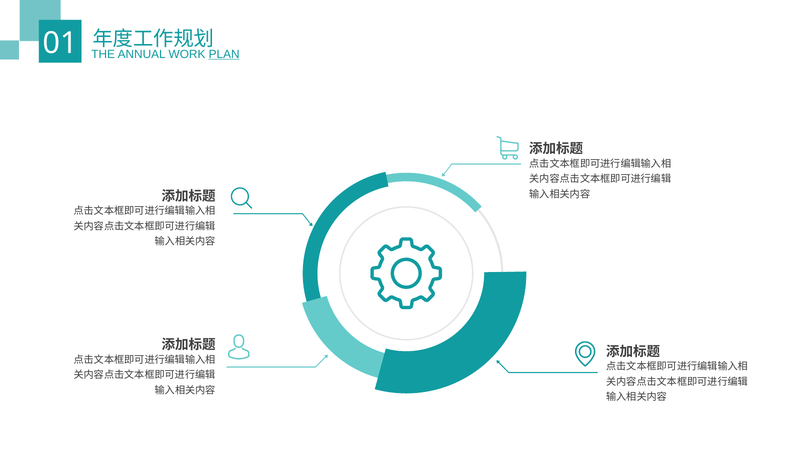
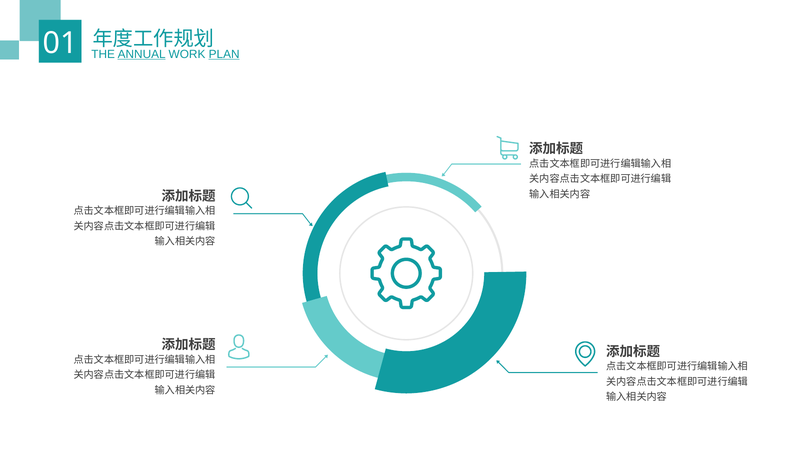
ANNUAL underline: none -> present
